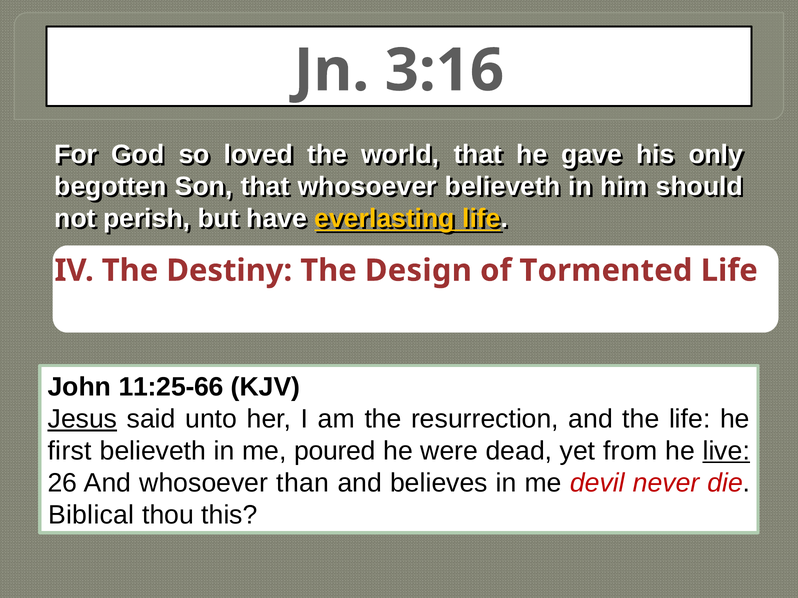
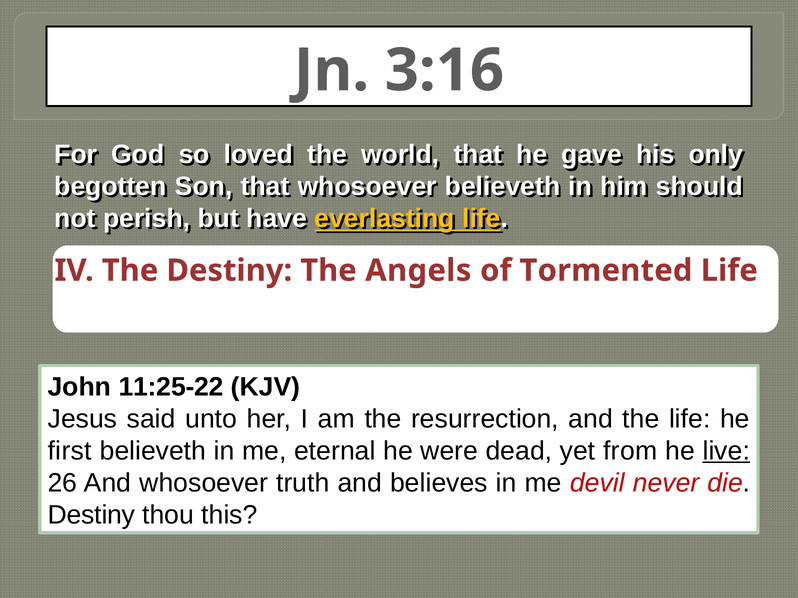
Design: Design -> Angels
11:25-66: 11:25-66 -> 11:25-22
Jesus underline: present -> none
poured: poured -> eternal
than: than -> truth
Biblical at (91, 515): Biblical -> Destiny
